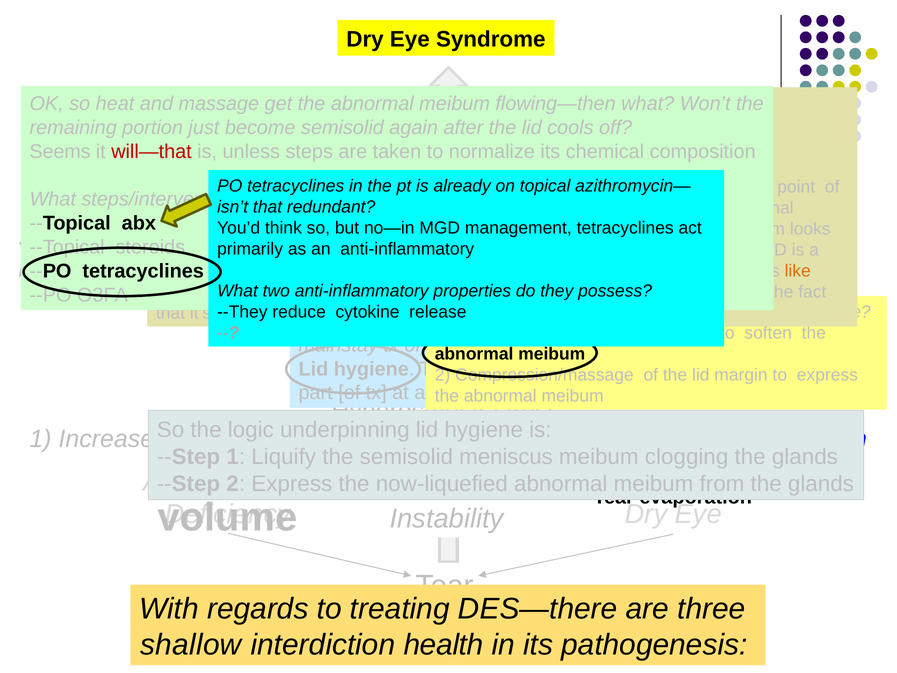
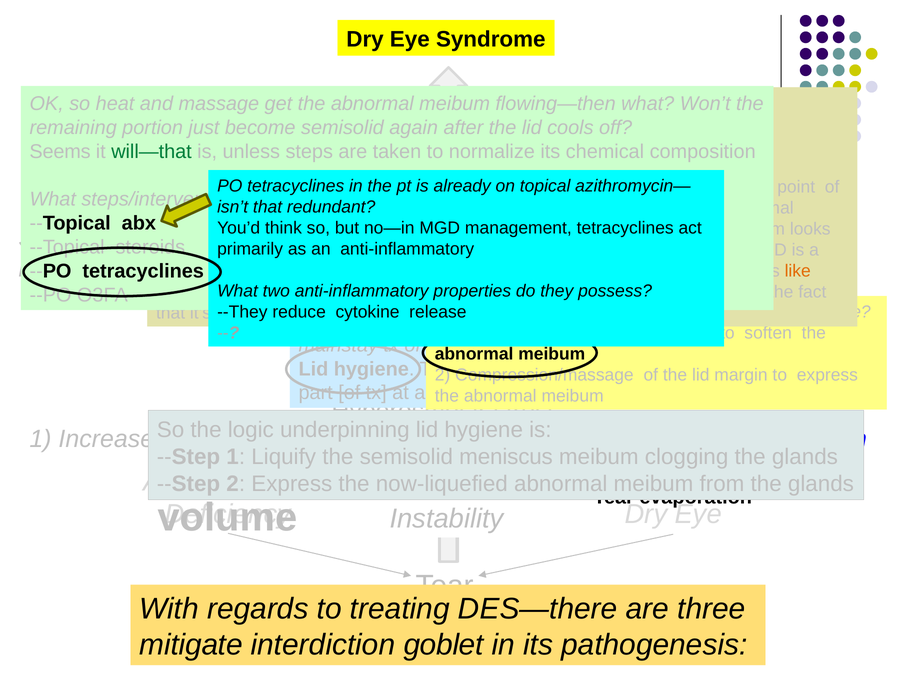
will—that colour: red -> green
shallow at (191, 645): shallow -> mitigate
health: health -> goblet
